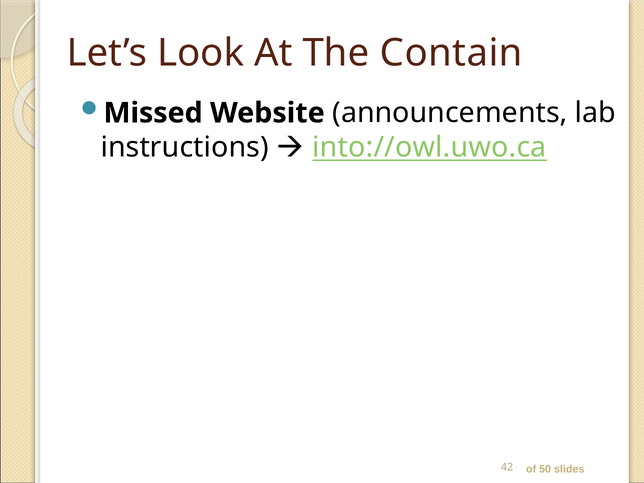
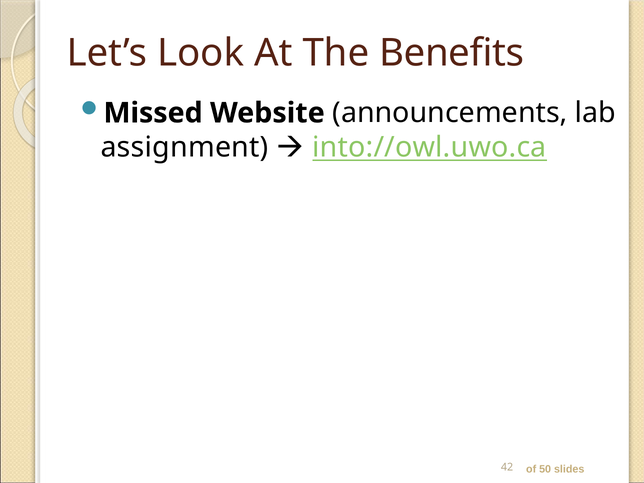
Contain: Contain -> Benefits
instructions: instructions -> assignment
